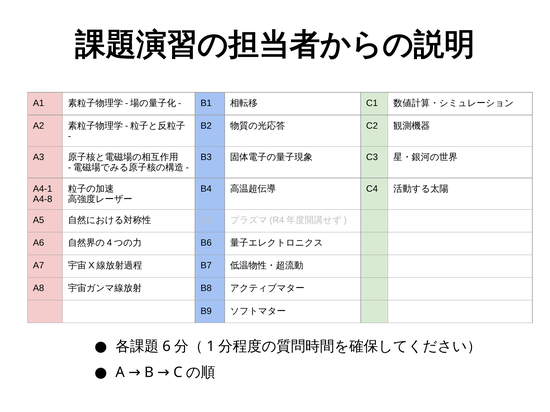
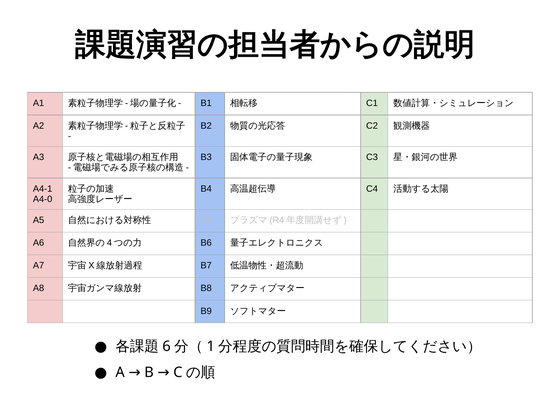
A4-8: A4-8 -> A4-0
